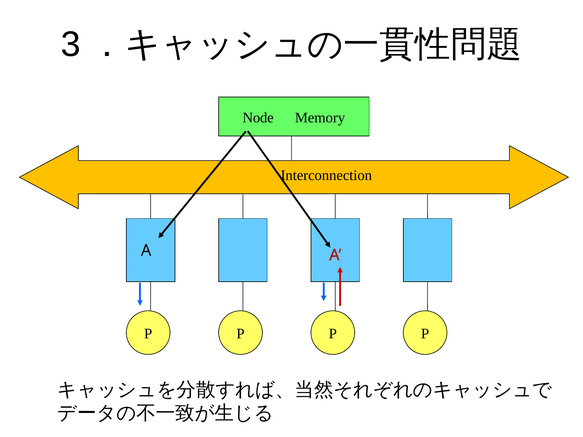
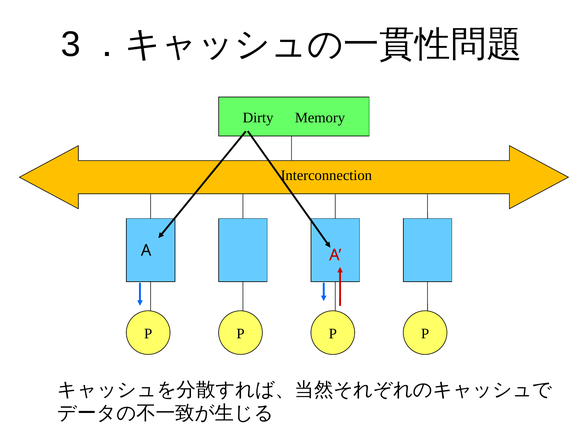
Node: Node -> Dirty
